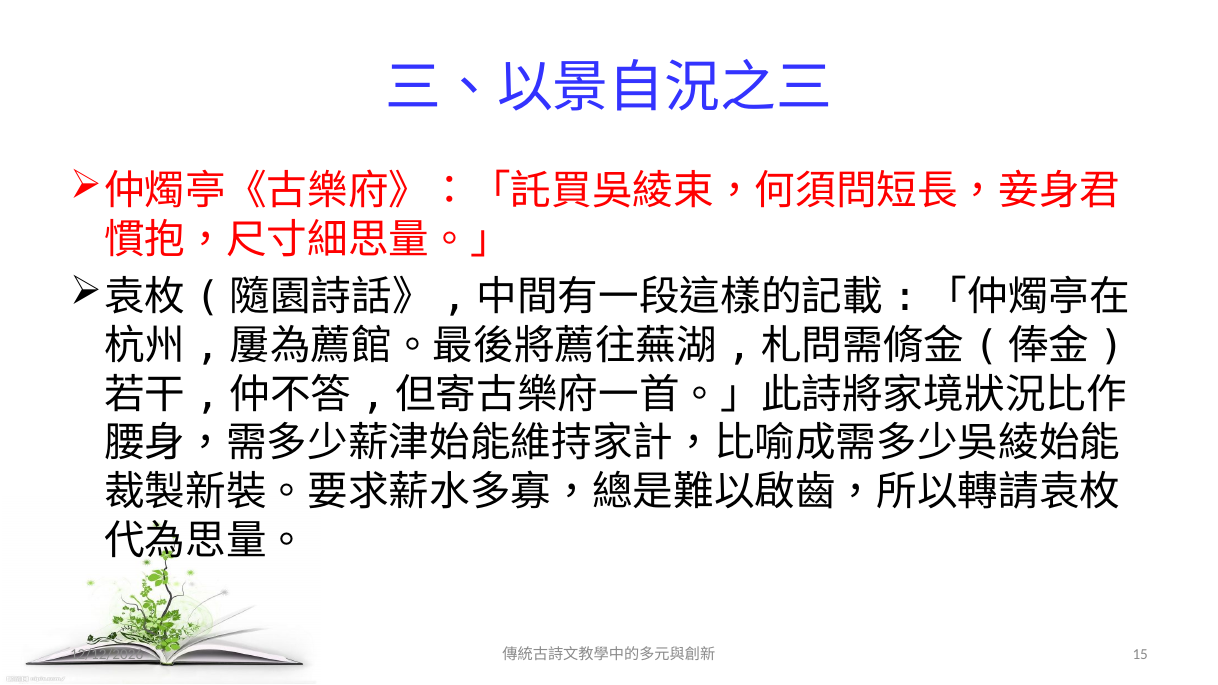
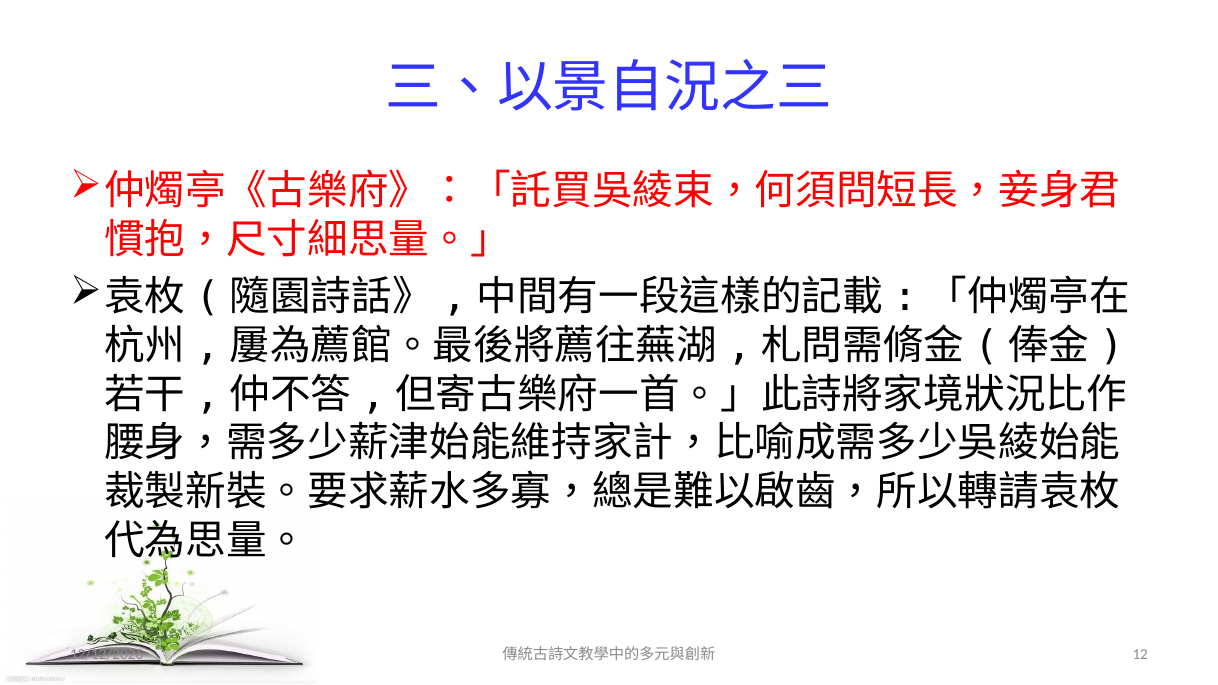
15: 15 -> 12
